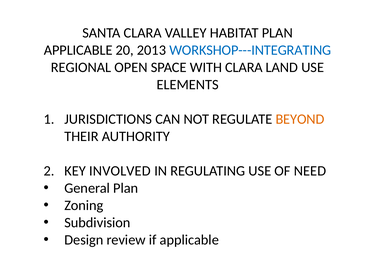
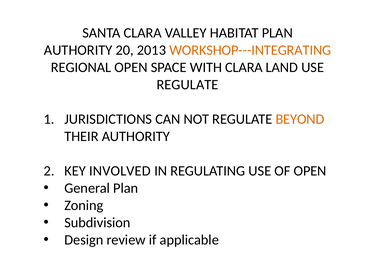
APPLICABLE at (78, 50): APPLICABLE -> AUTHORITY
WORKSHOP---INTEGRATING colour: blue -> orange
ELEMENTS at (188, 85): ELEMENTS -> REGULATE
OF NEED: NEED -> OPEN
